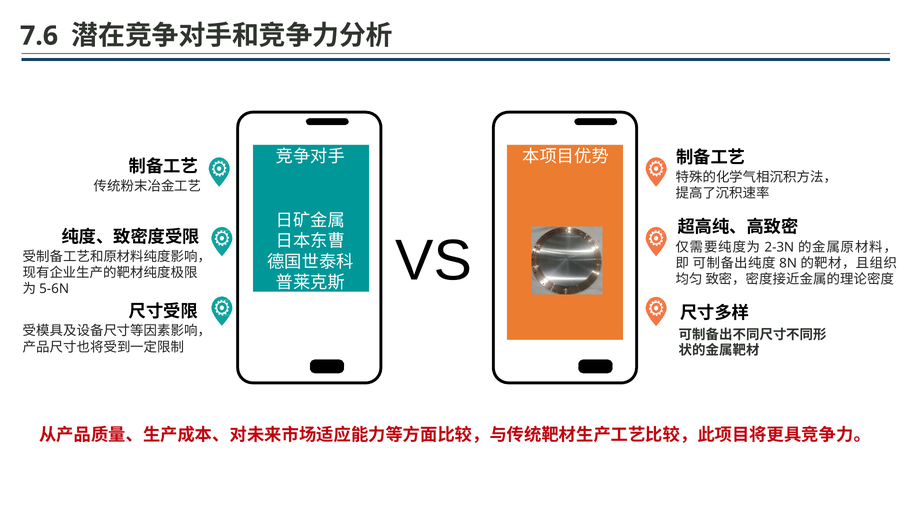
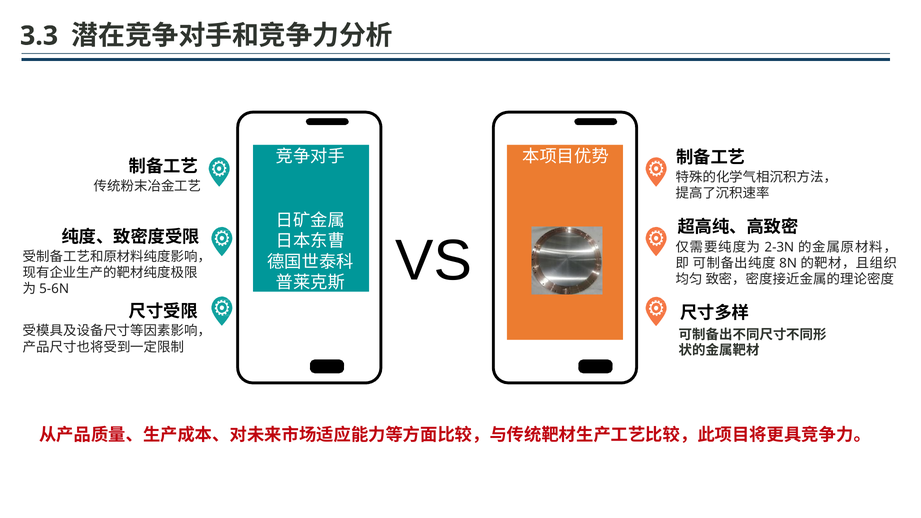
7.6: 7.6 -> 3.3
